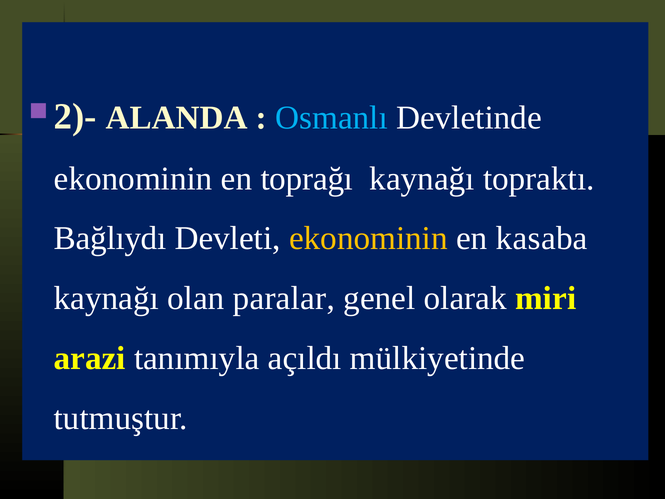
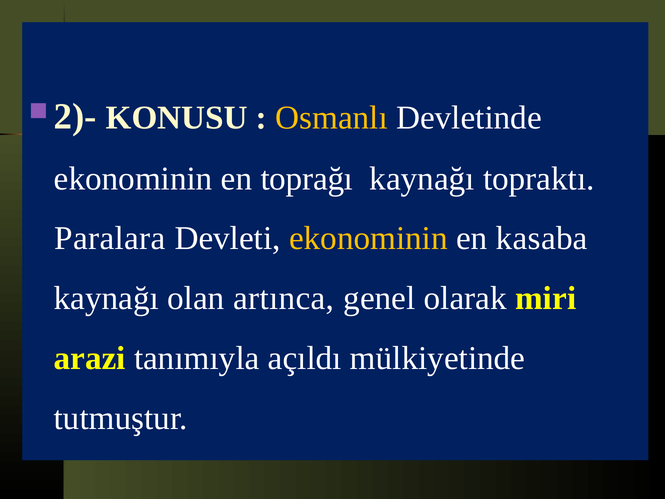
ALANDA: ALANDA -> KONUSU
Osmanlı colour: light blue -> yellow
Bağlıydı: Bağlıydı -> Paralara
paralar: paralar -> artınca
